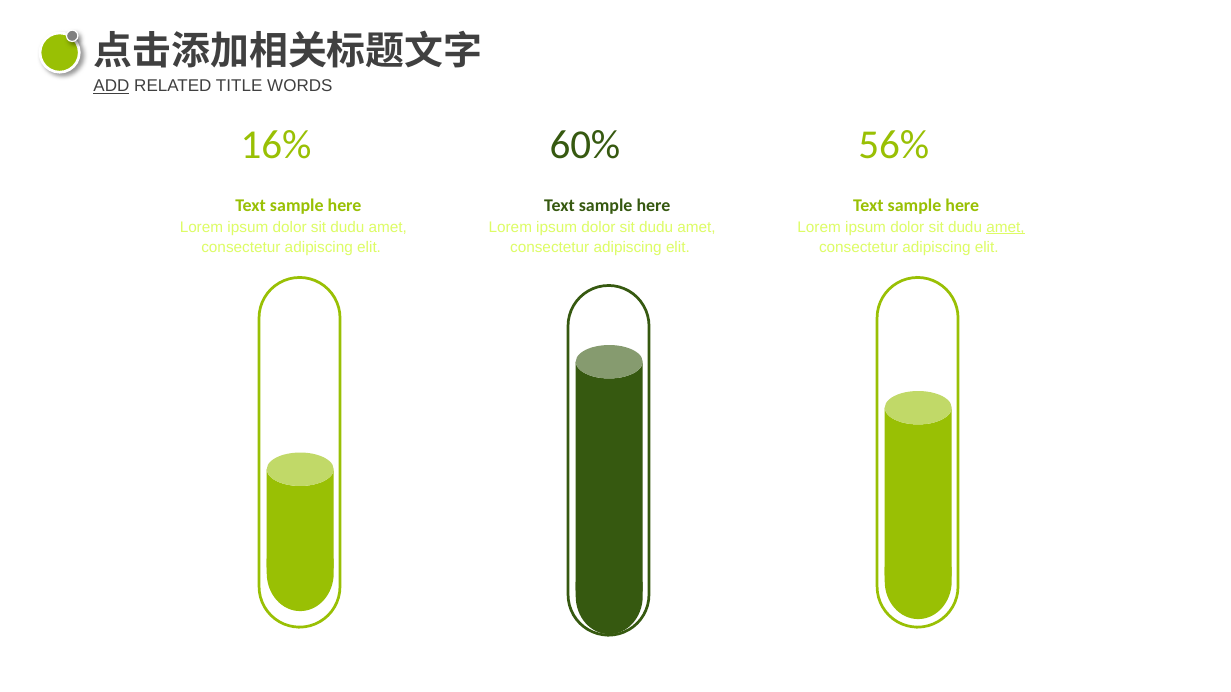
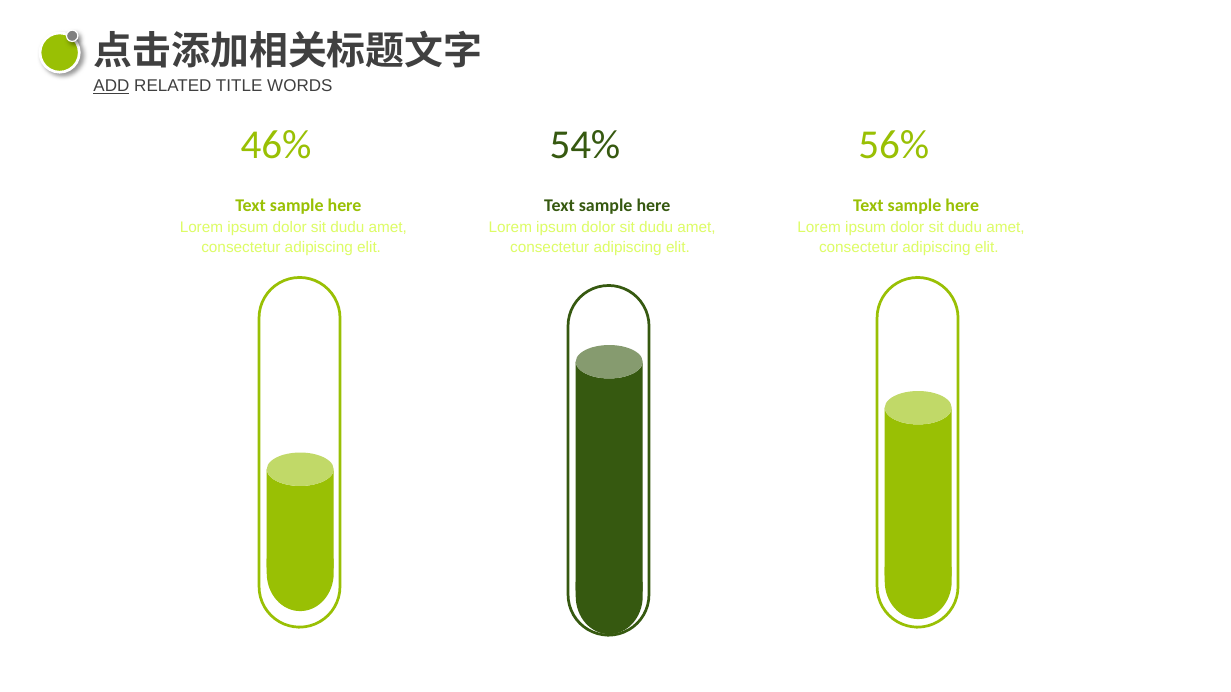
60%: 60% -> 54%
16%: 16% -> 46%
amet at (1005, 227) underline: present -> none
